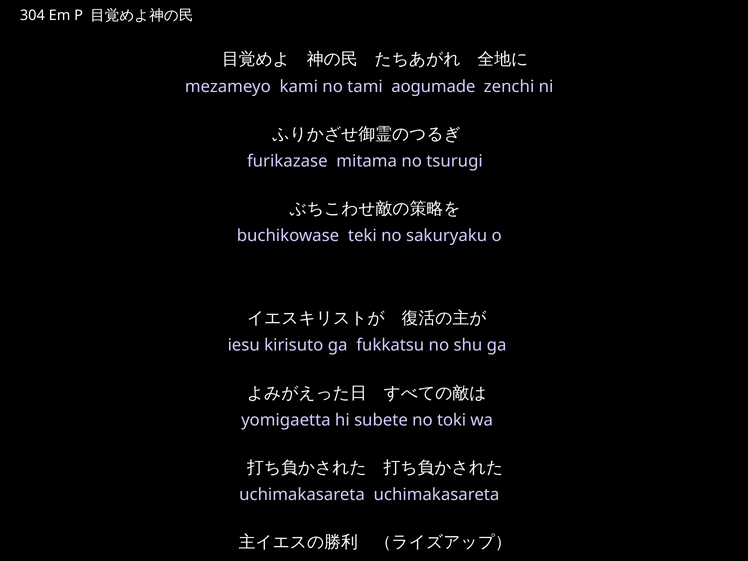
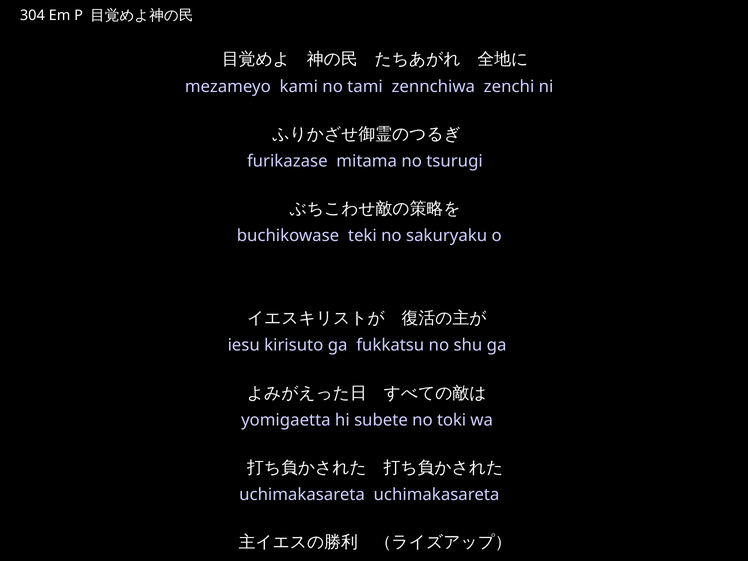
aogumade: aogumade -> zennchiwa
